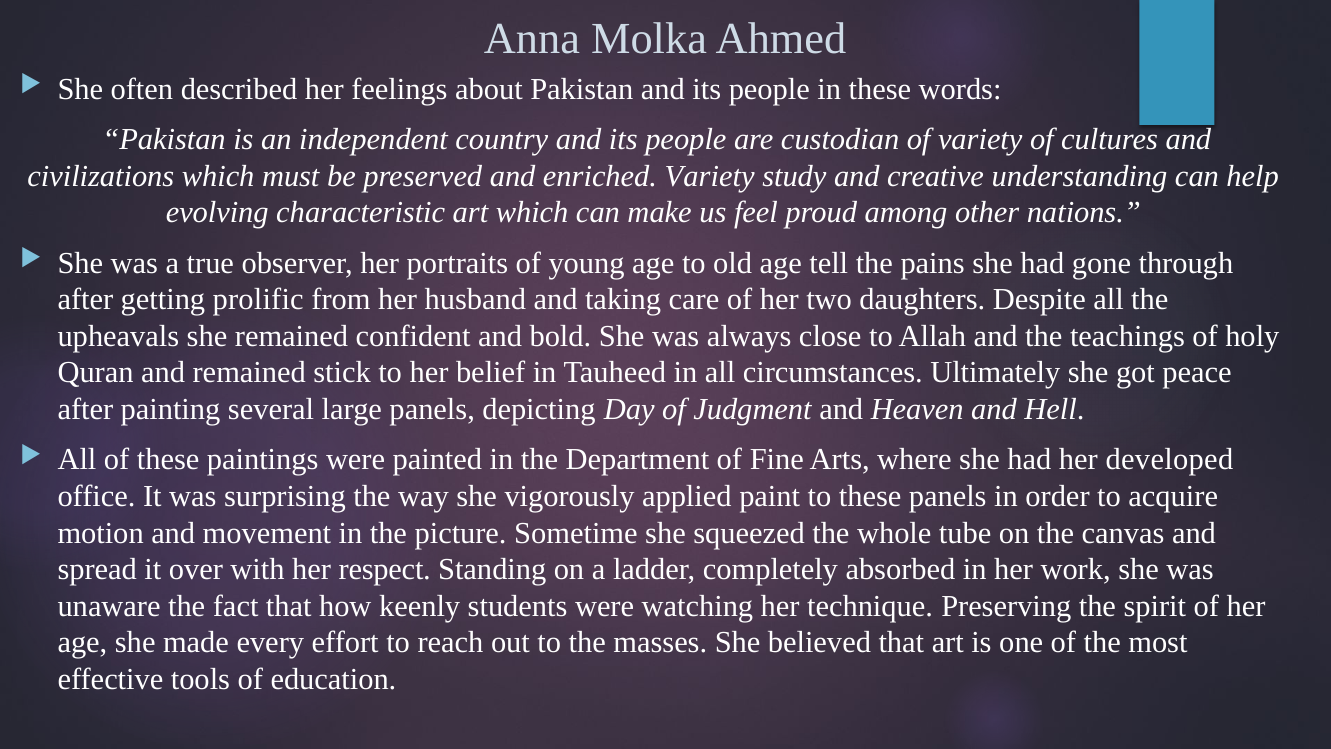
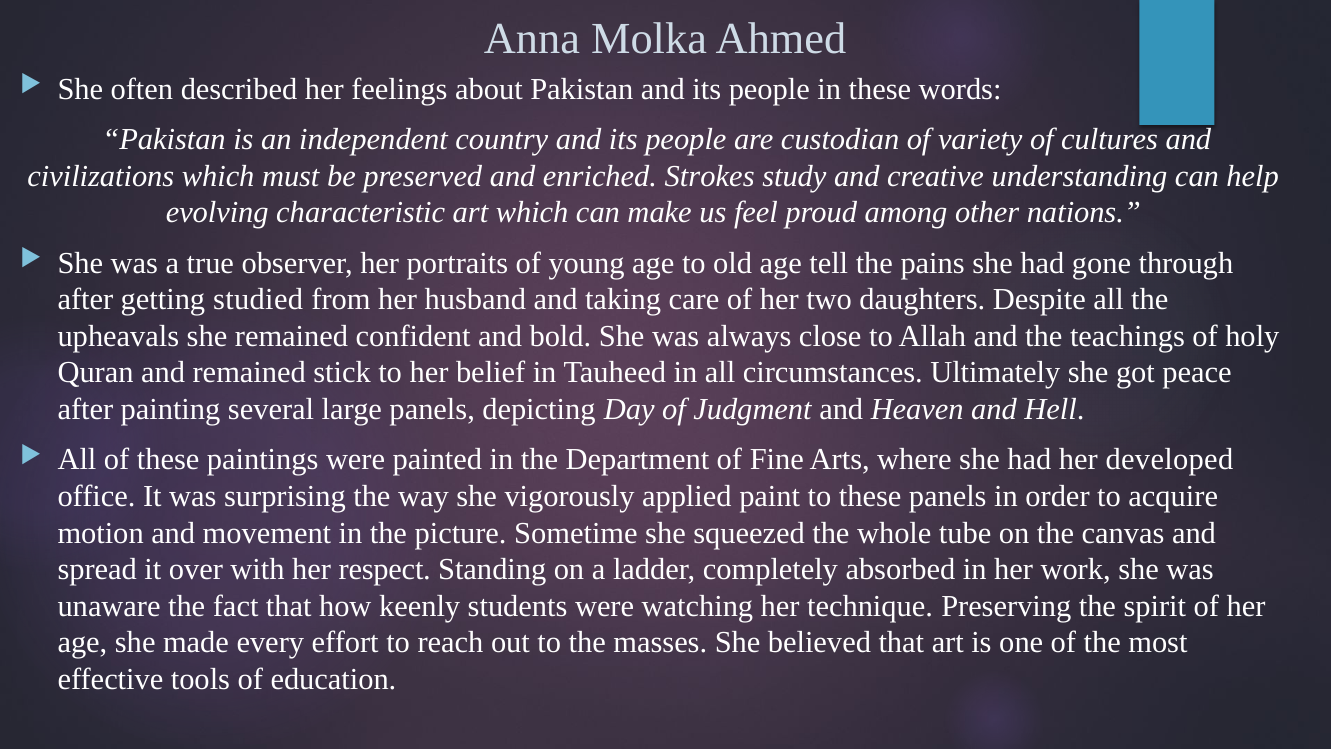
enriched Variety: Variety -> Strokes
prolific: prolific -> studied
